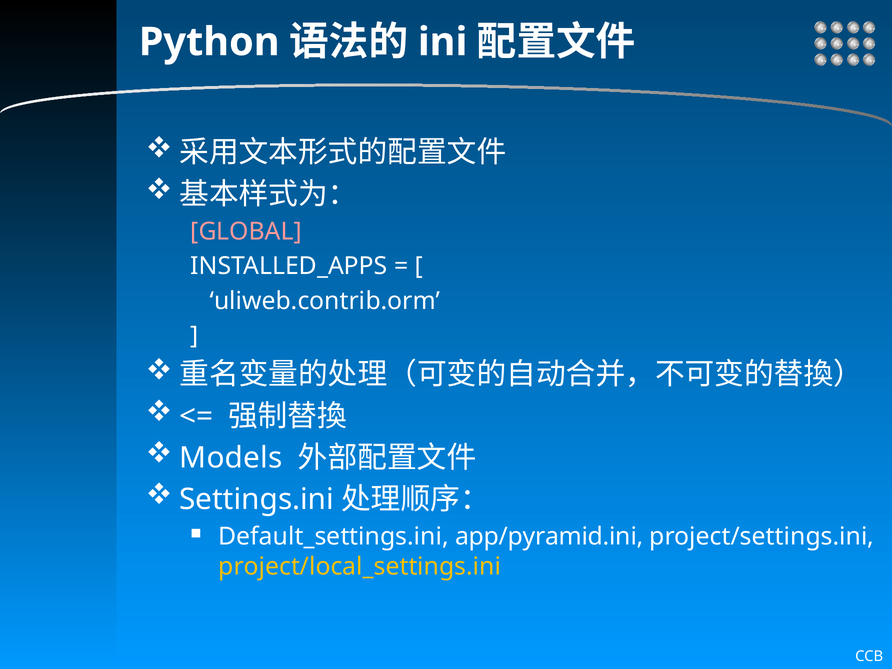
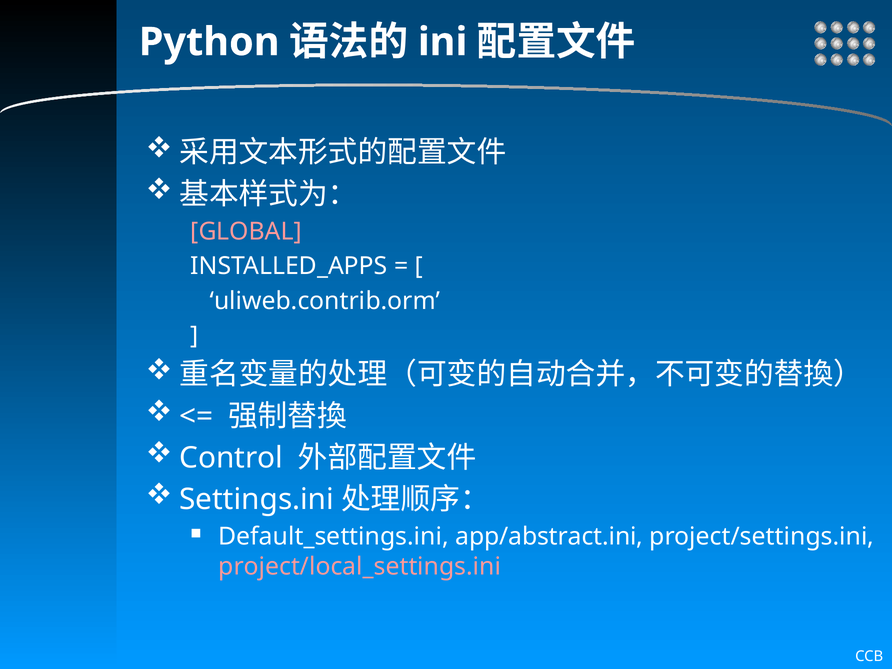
Models: Models -> Control
app/pyramid.ini: app/pyramid.ini -> app/abstract.ini
project/local_settings.ini colour: yellow -> pink
